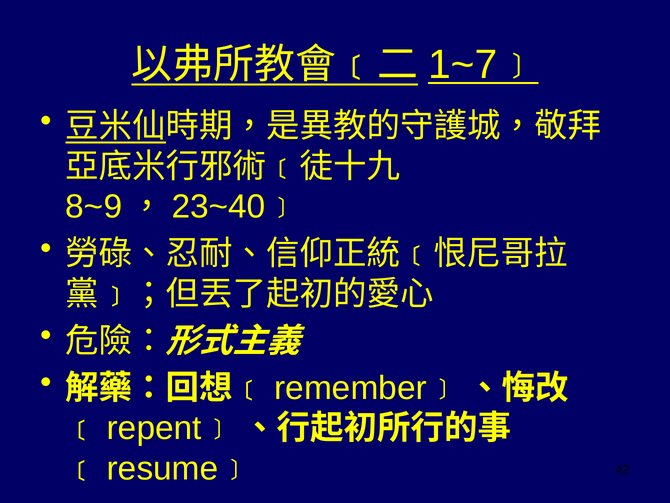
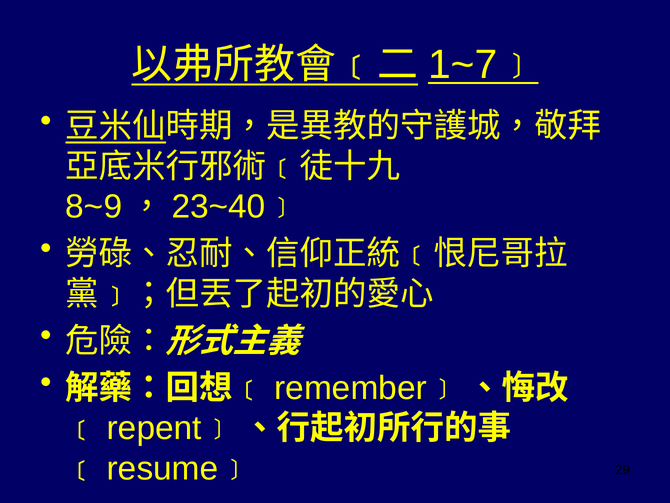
42: 42 -> 29
